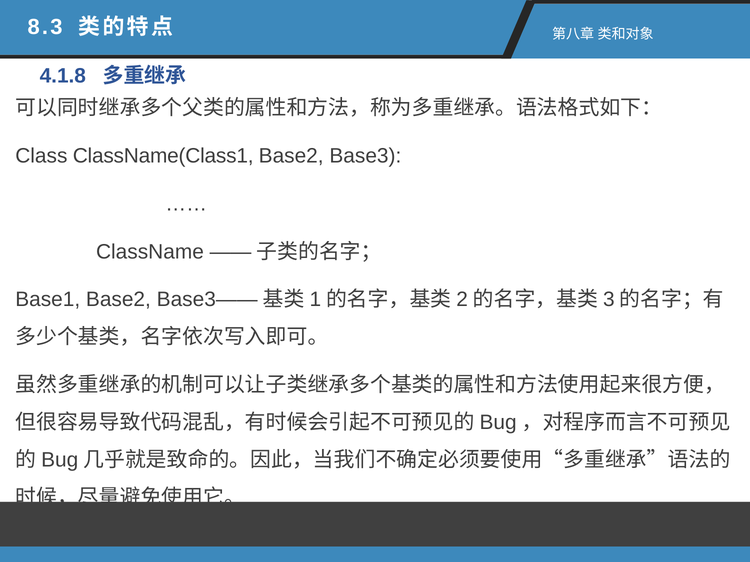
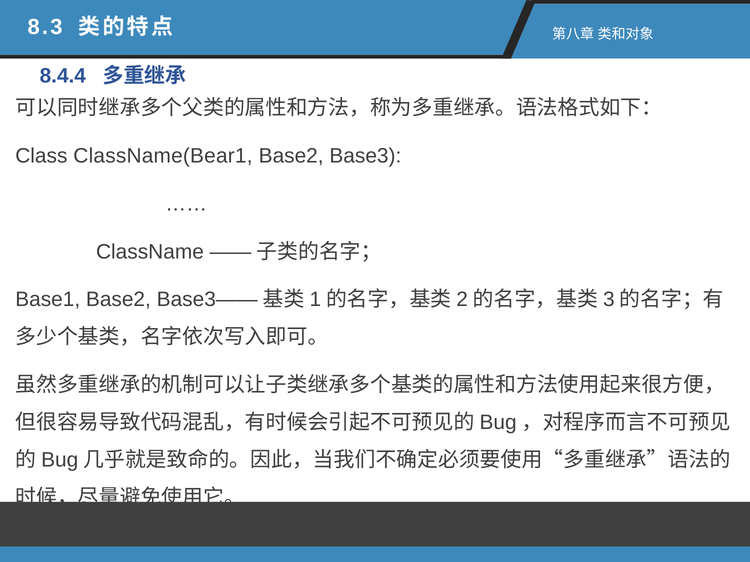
4.1.8: 4.1.8 -> 8.4.4
ClassName(Class1: ClassName(Class1 -> ClassName(Bear1
